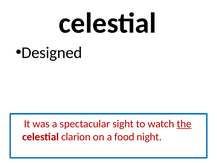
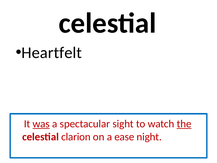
Designed: Designed -> Heartfelt
was underline: none -> present
food: food -> ease
